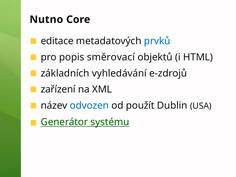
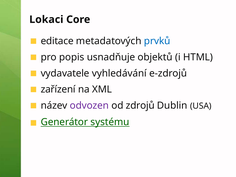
Nutno: Nutno -> Lokaci
směrovací: směrovací -> usnadňuje
základních: základních -> vydavatele
odvozen colour: blue -> purple
použít: použít -> zdrojů
